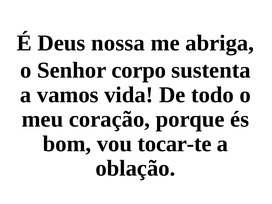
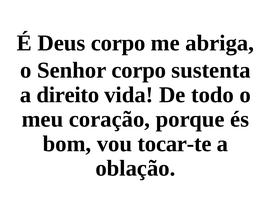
Deus nossa: nossa -> corpo
vamos: vamos -> direito
